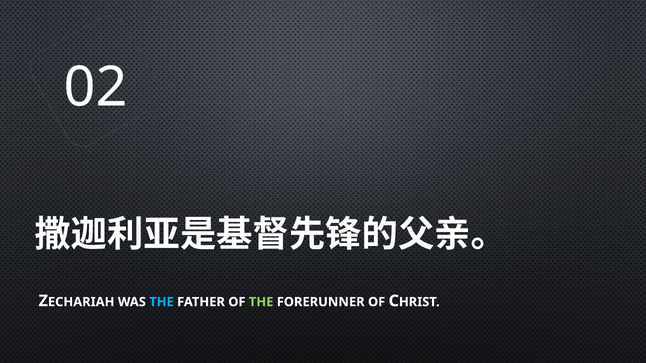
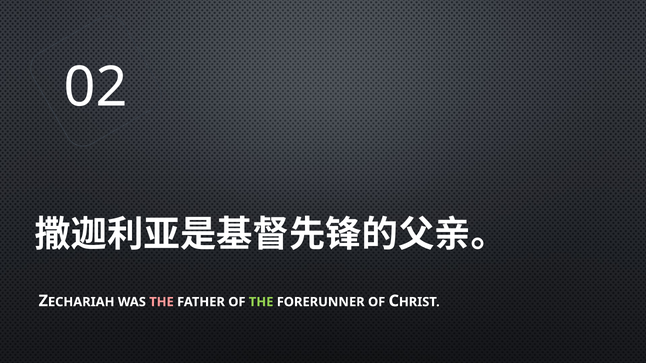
THE at (161, 302) colour: light blue -> pink
